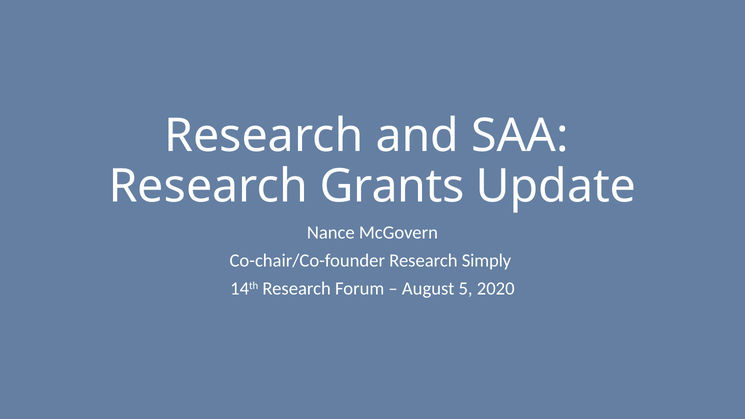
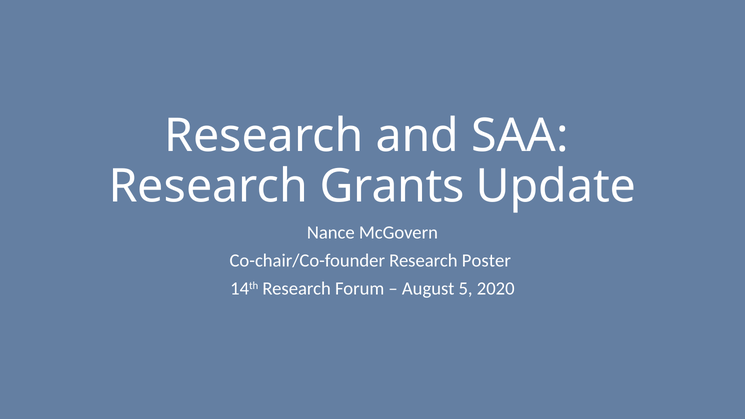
Simply: Simply -> Poster
